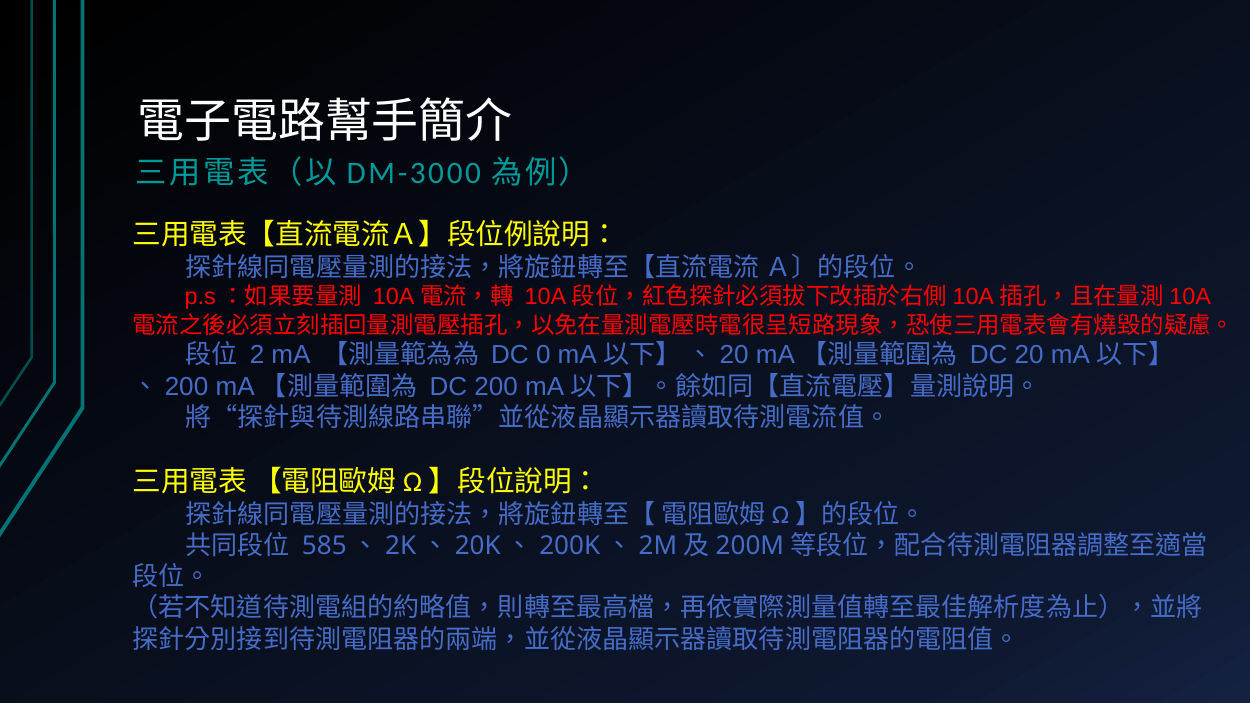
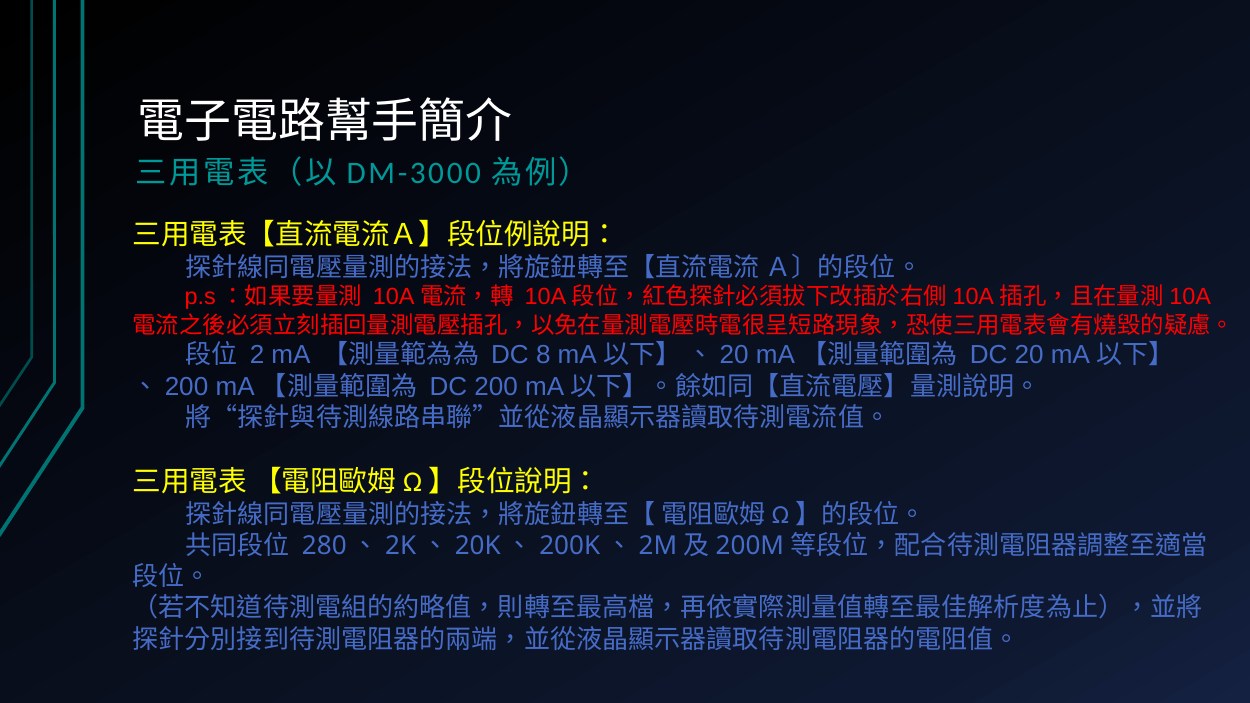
0: 0 -> 8
585: 585 -> 280
